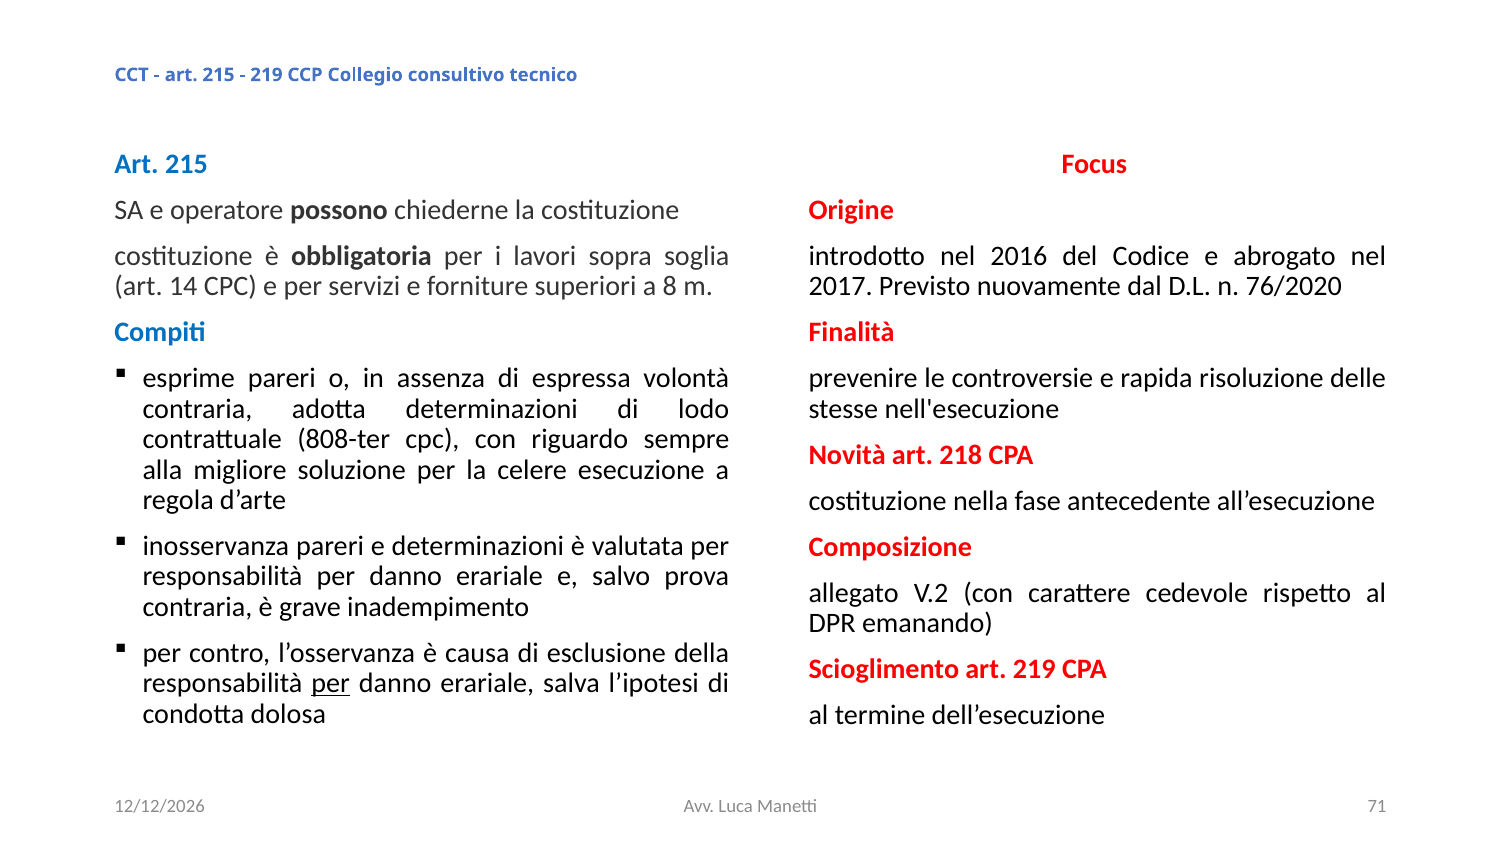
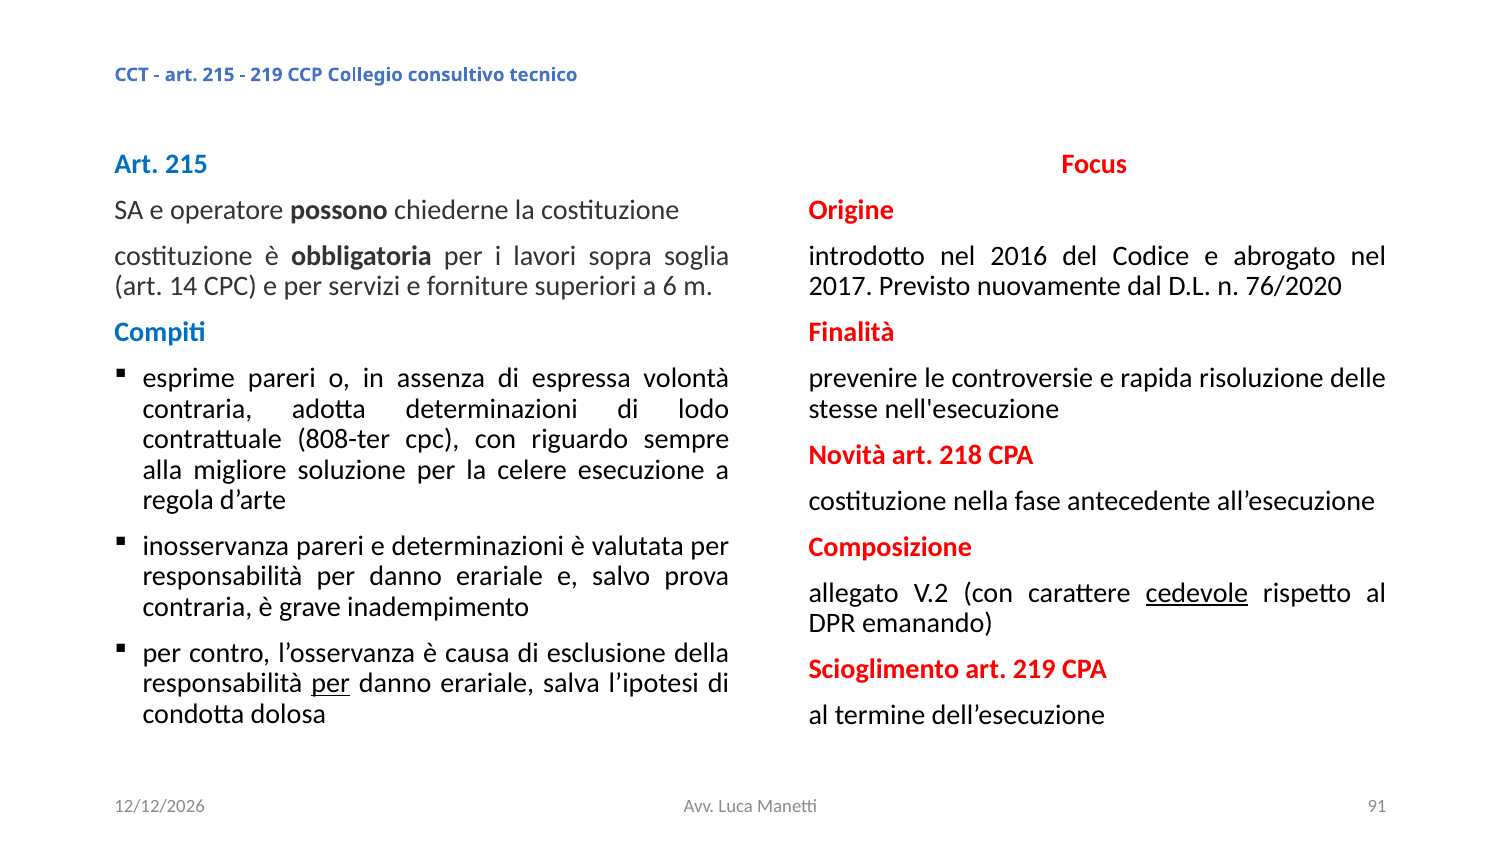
8: 8 -> 6
cedevole underline: none -> present
71: 71 -> 91
